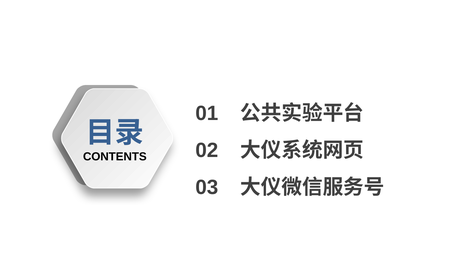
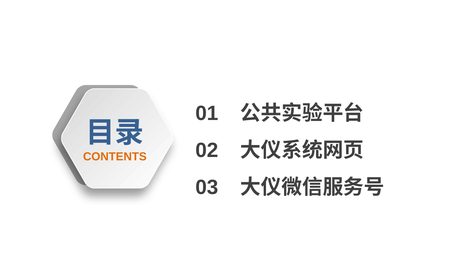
CONTENTS colour: black -> orange
